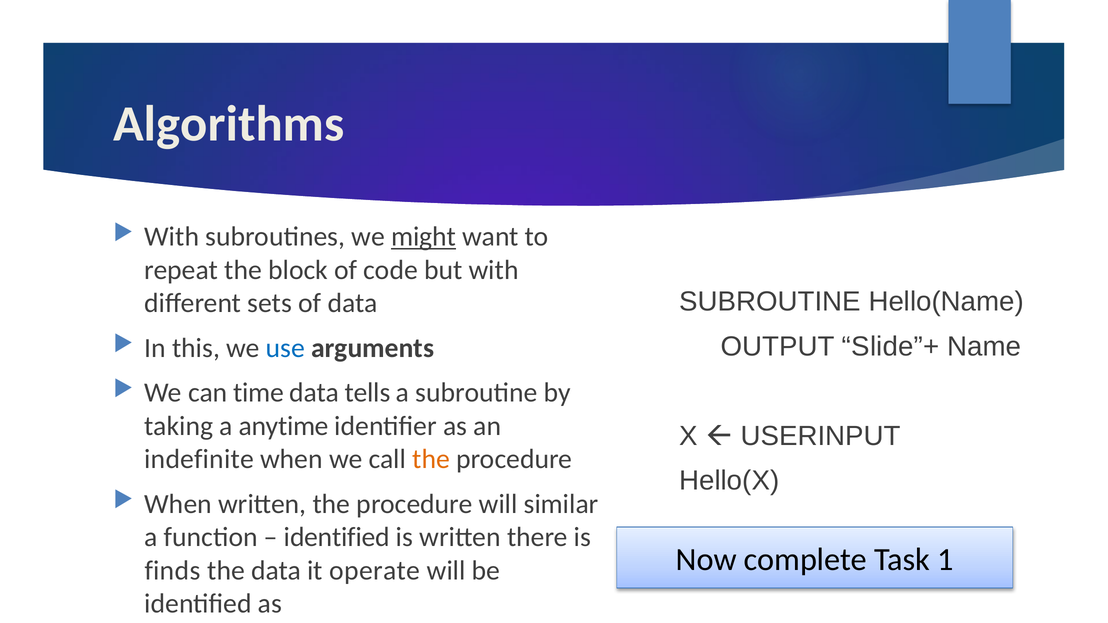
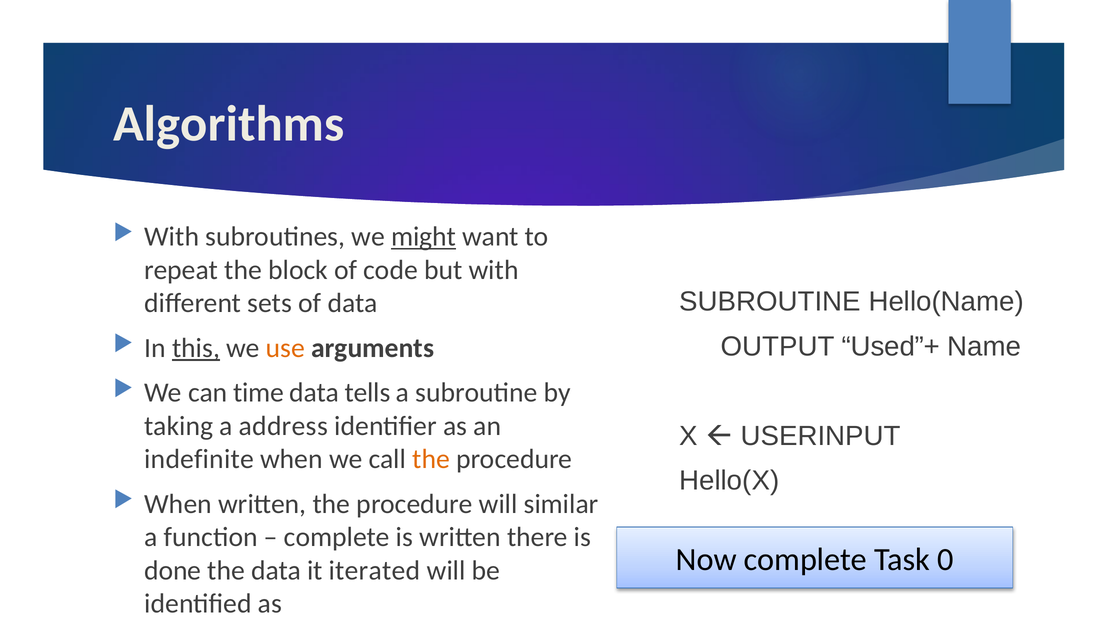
Slide”+: Slide”+ -> Used”+
this underline: none -> present
use colour: blue -> orange
anytime: anytime -> address
identified at (337, 538): identified -> complete
1: 1 -> 0
finds: finds -> done
operate: operate -> iterated
